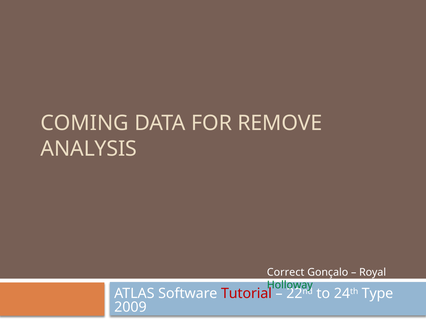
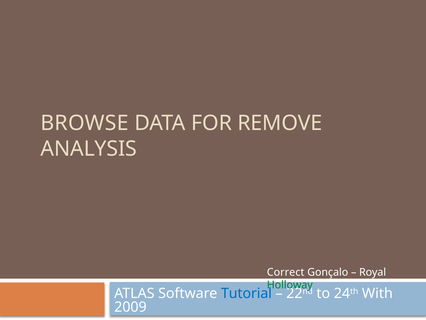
COMING: COMING -> BROWSE
Tutorial colour: red -> blue
Type: Type -> With
